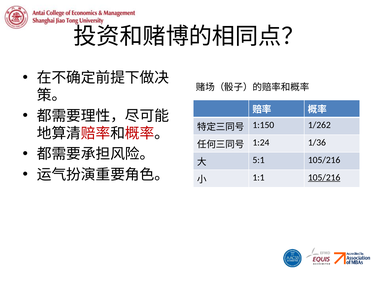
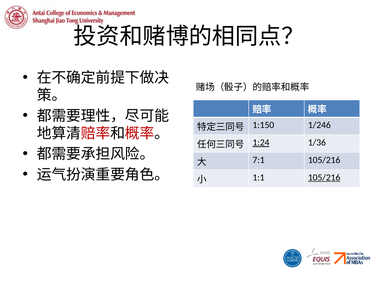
1/262: 1/262 -> 1/246
1:24 underline: none -> present
5:1: 5:1 -> 7:1
